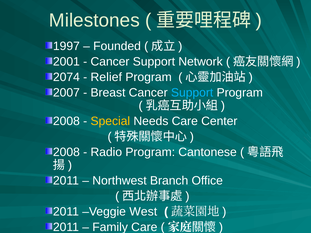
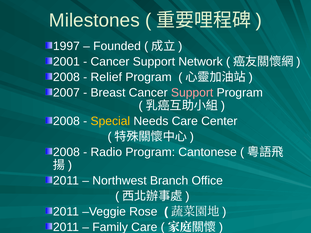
2074 at (66, 77): 2074 -> 2008
Support at (192, 93) colour: light blue -> pink
West: West -> Rose
